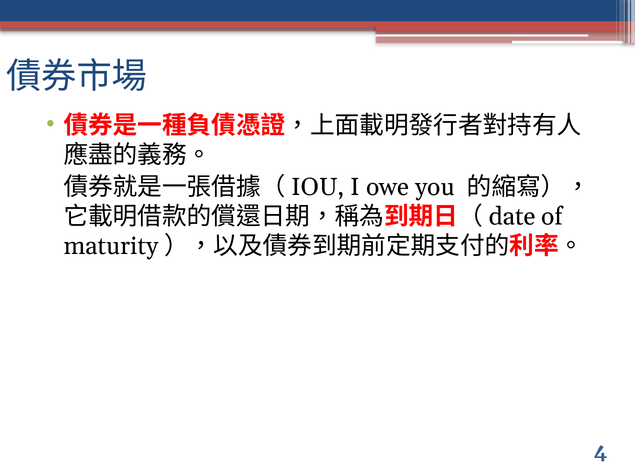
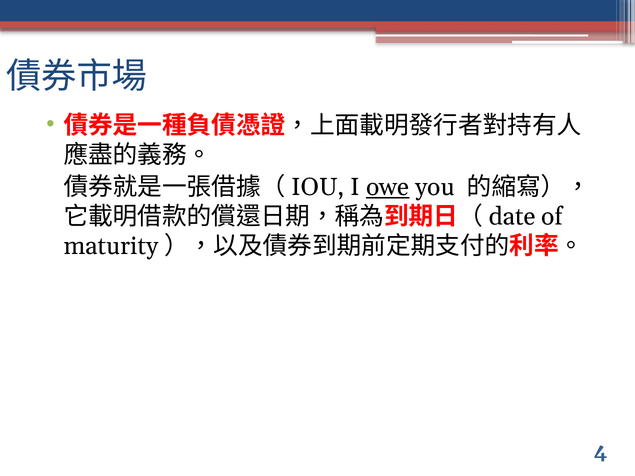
owe underline: none -> present
